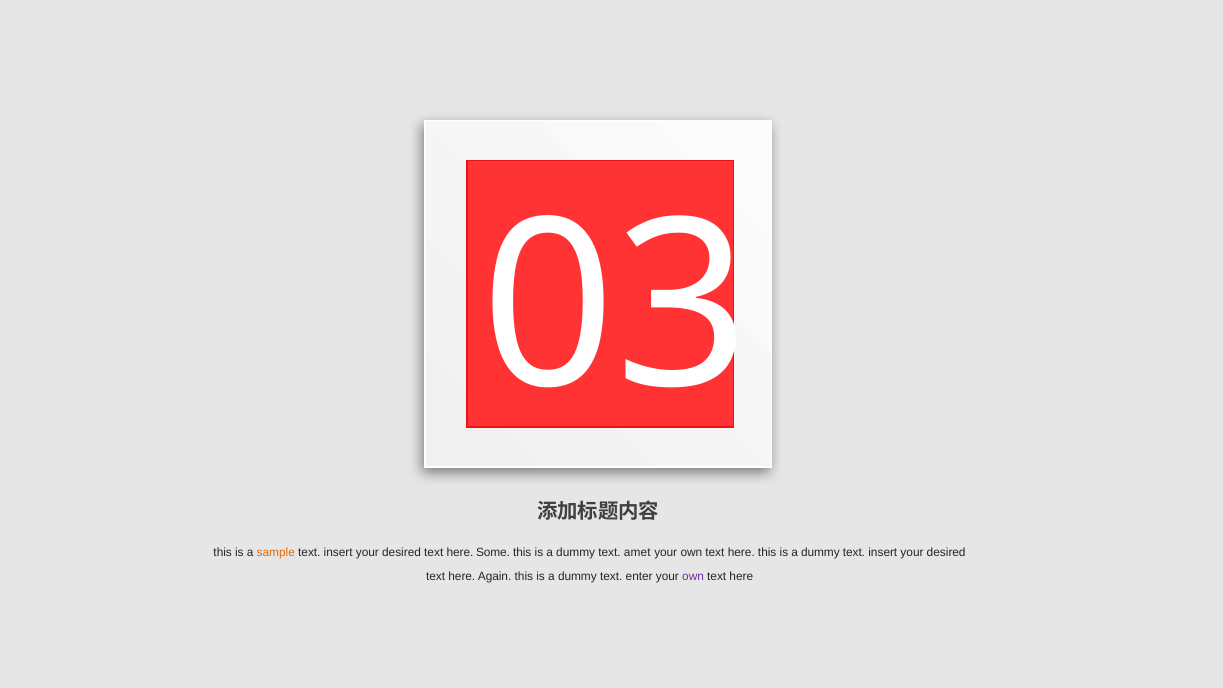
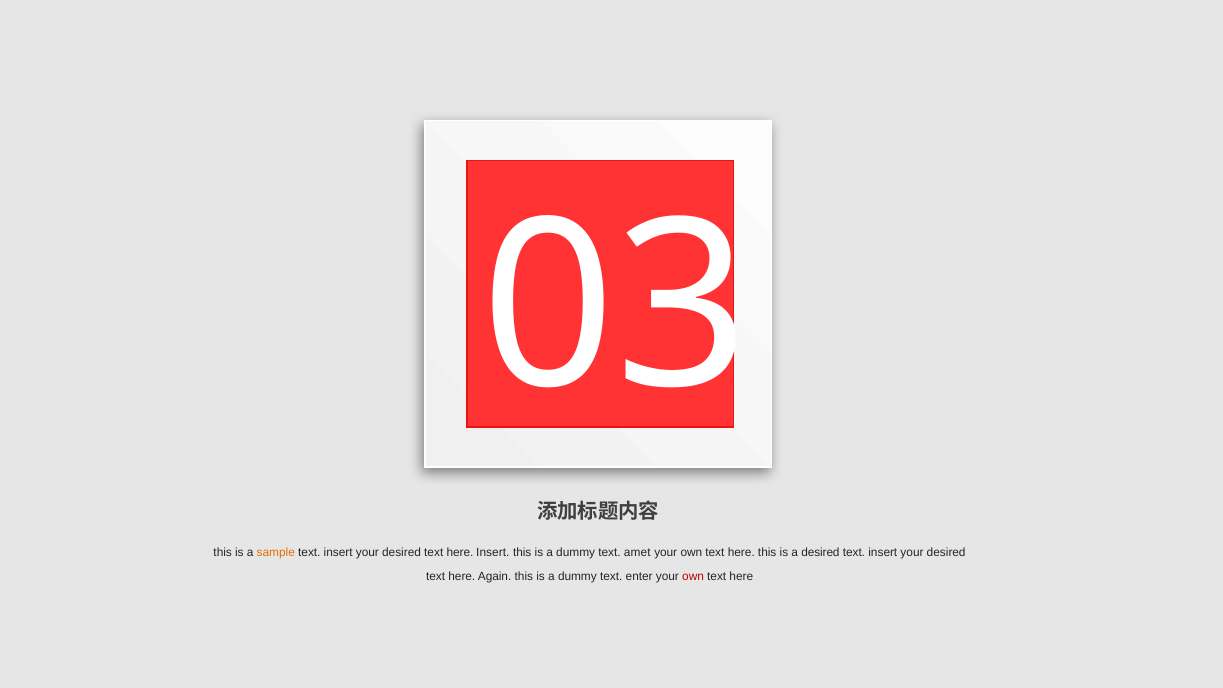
here Some: Some -> Insert
dummy at (820, 552): dummy -> desired
own at (693, 576) colour: purple -> red
